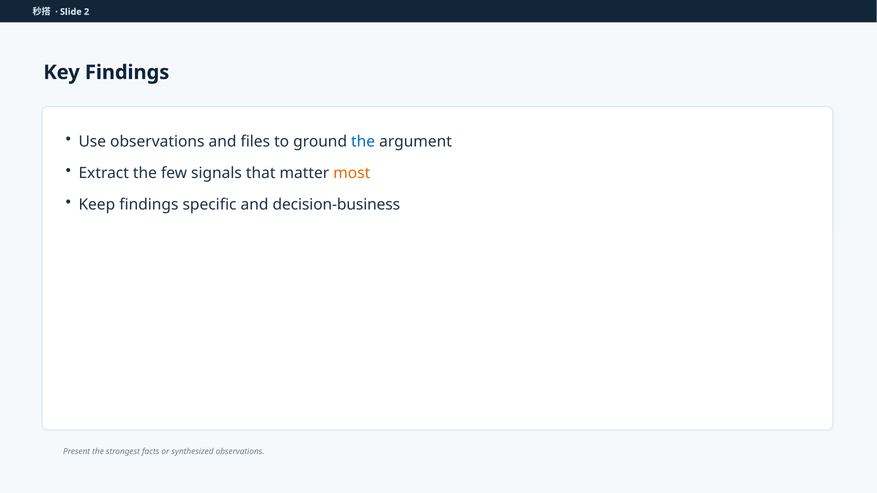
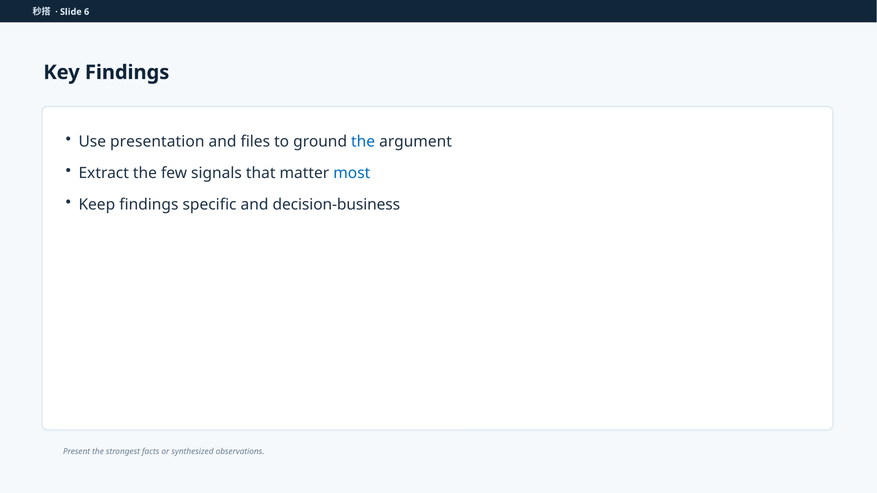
2: 2 -> 6
Use observations: observations -> presentation
most colour: orange -> blue
